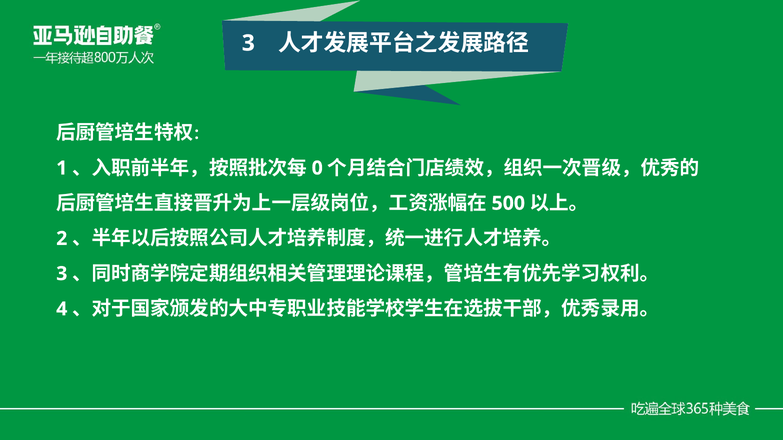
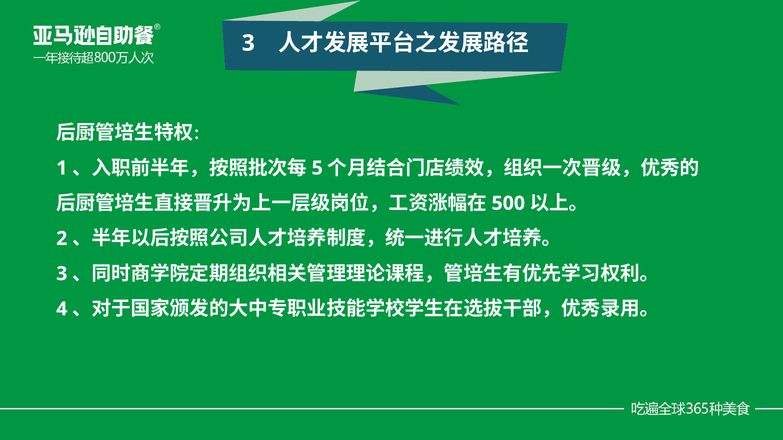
0: 0 -> 5
